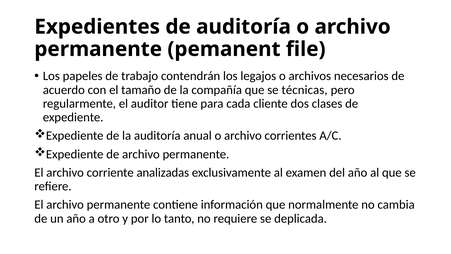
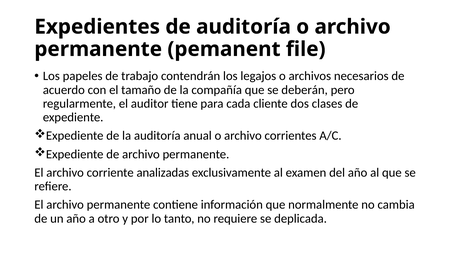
técnicas: técnicas -> deberán
